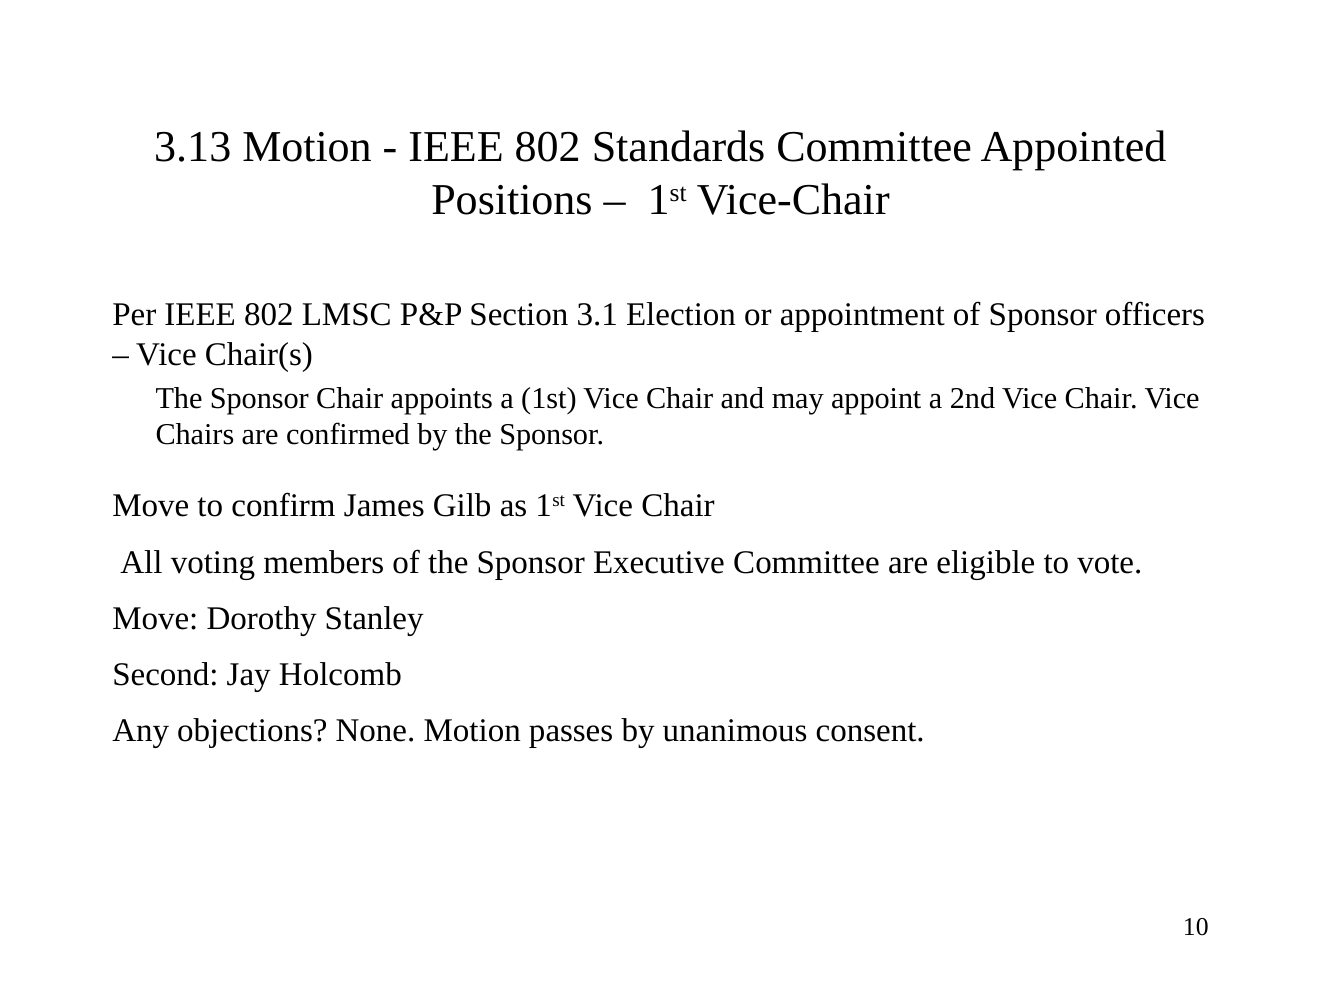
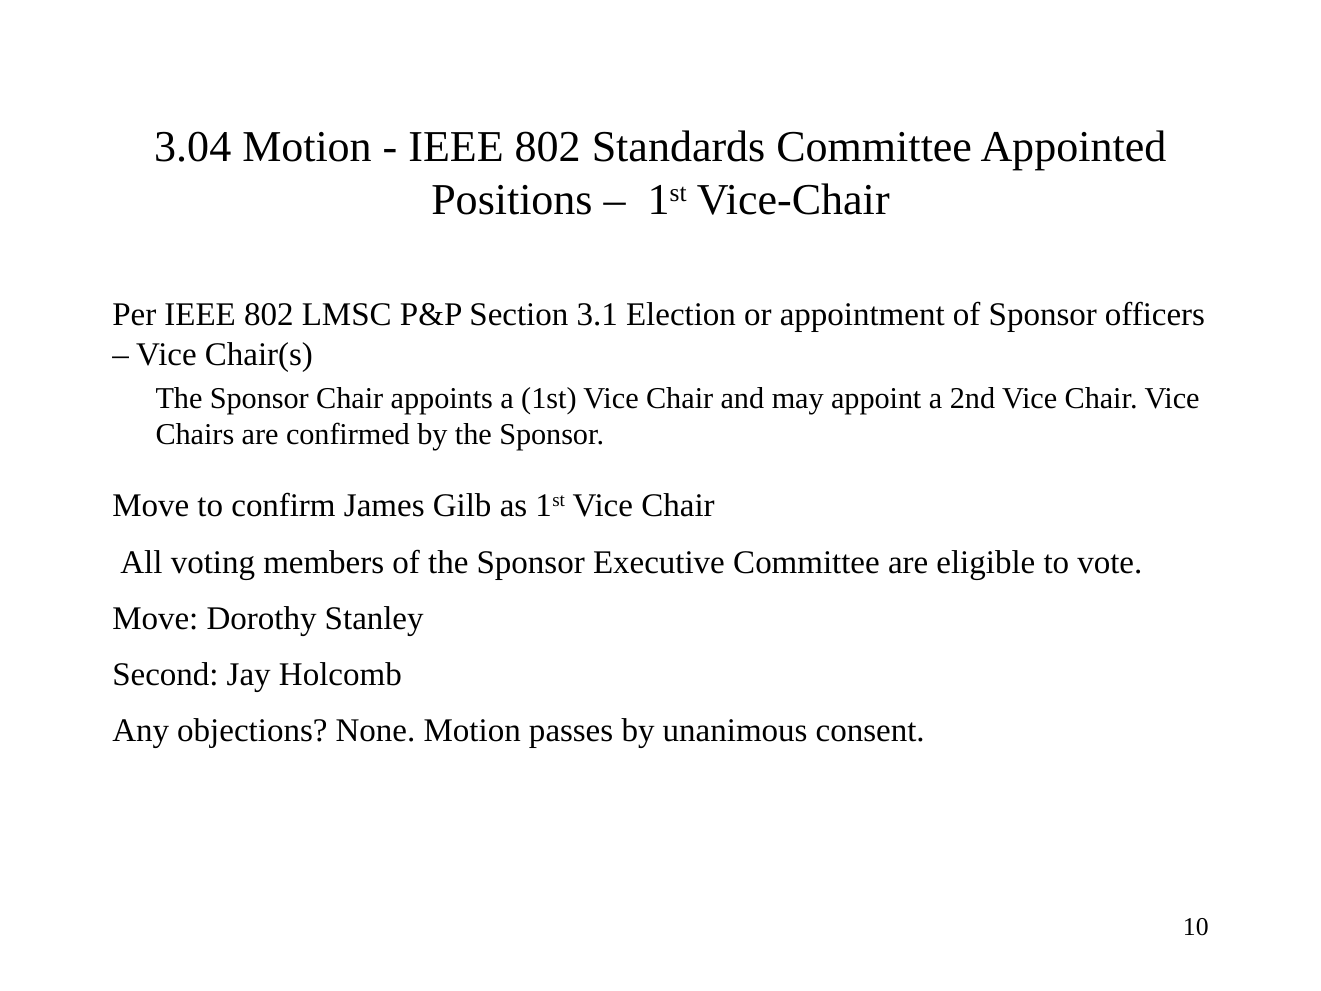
3.13: 3.13 -> 3.04
